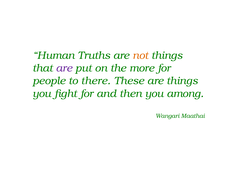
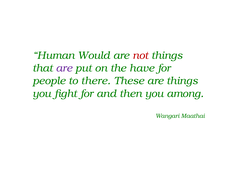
Truths: Truths -> Would
not colour: orange -> red
more: more -> have
